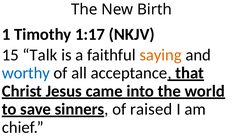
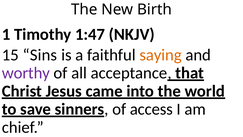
1:17: 1:17 -> 1:47
Talk: Talk -> Sins
worthy colour: blue -> purple
raised: raised -> access
